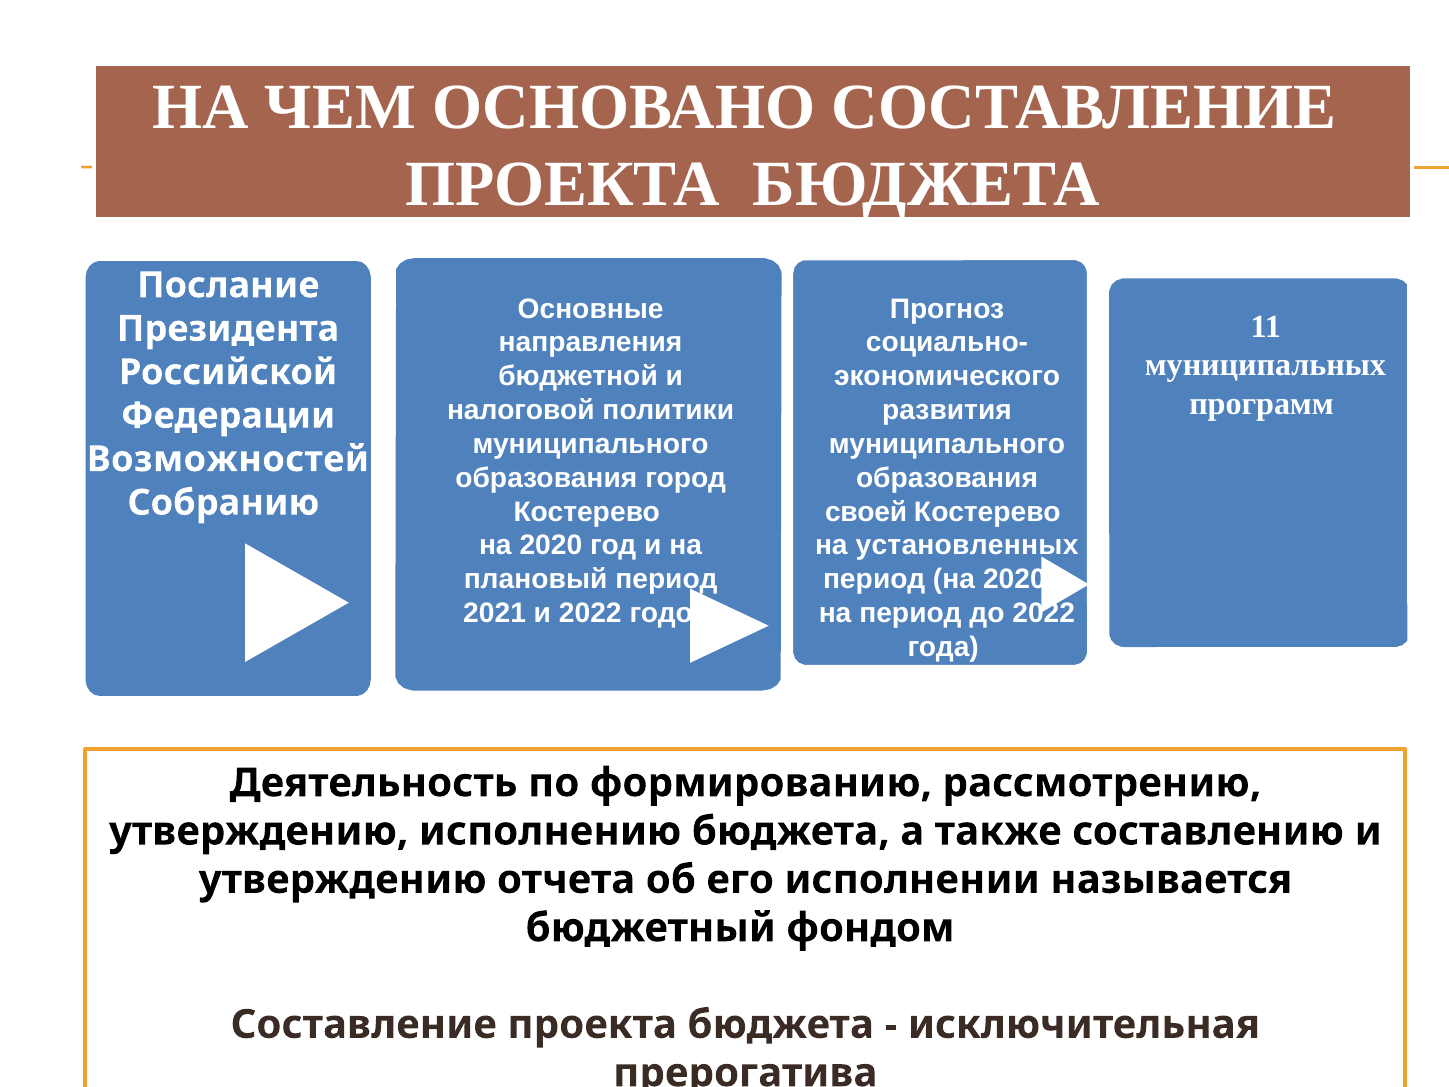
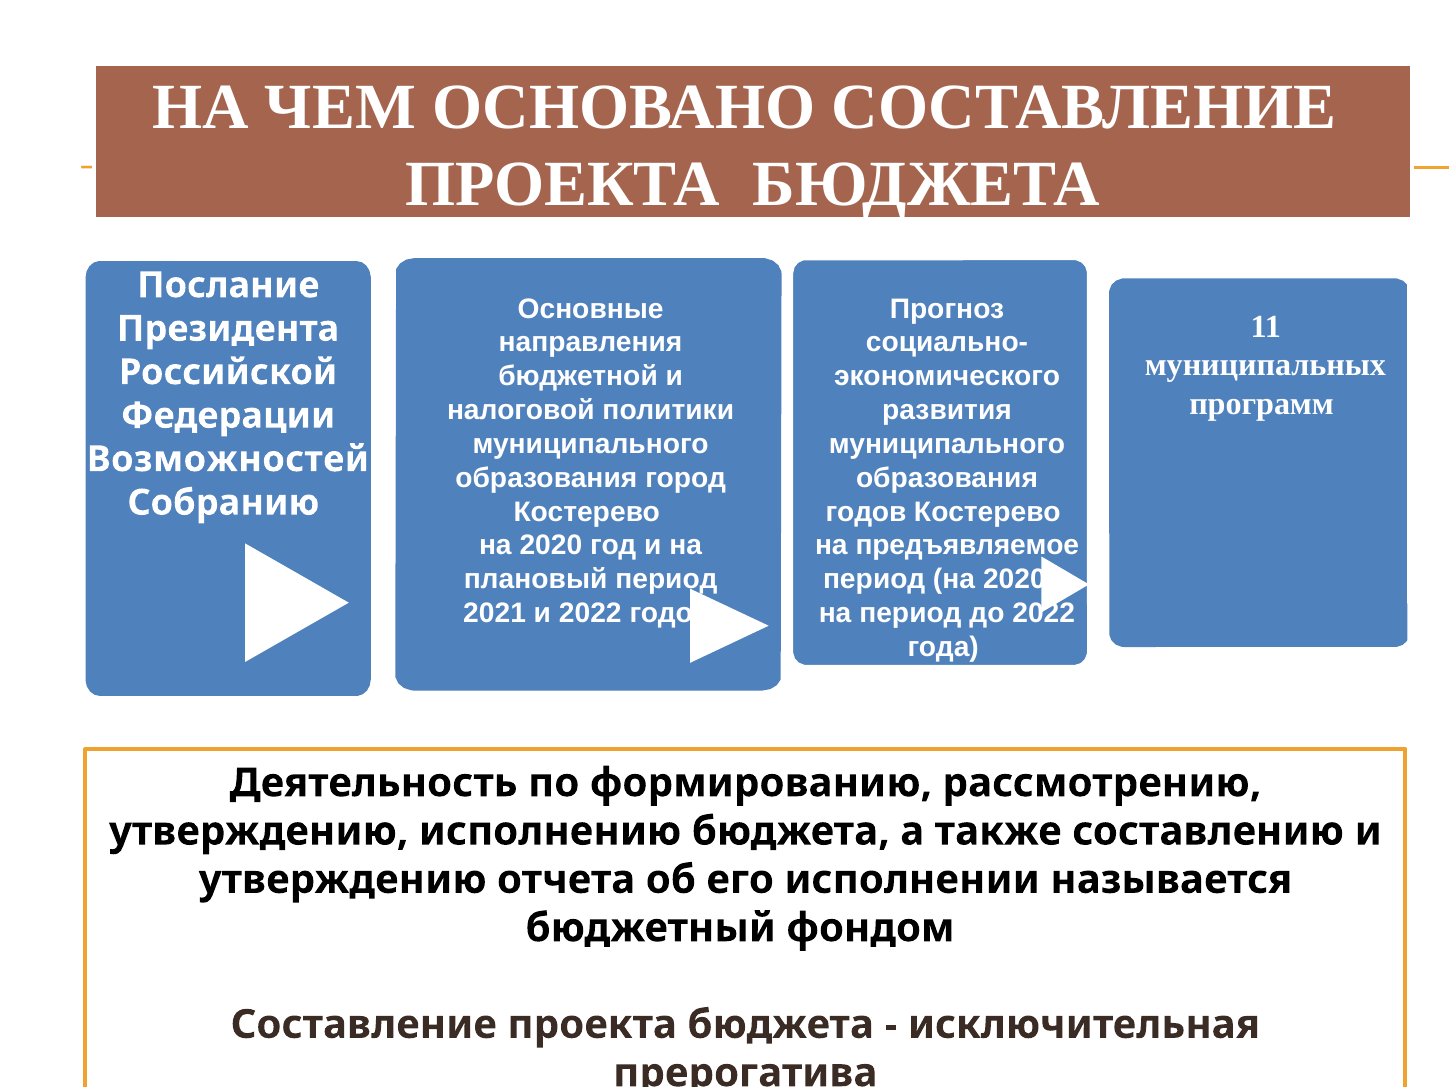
своей at (866, 512): своей -> годов
установленных: установленных -> предъявляемое
